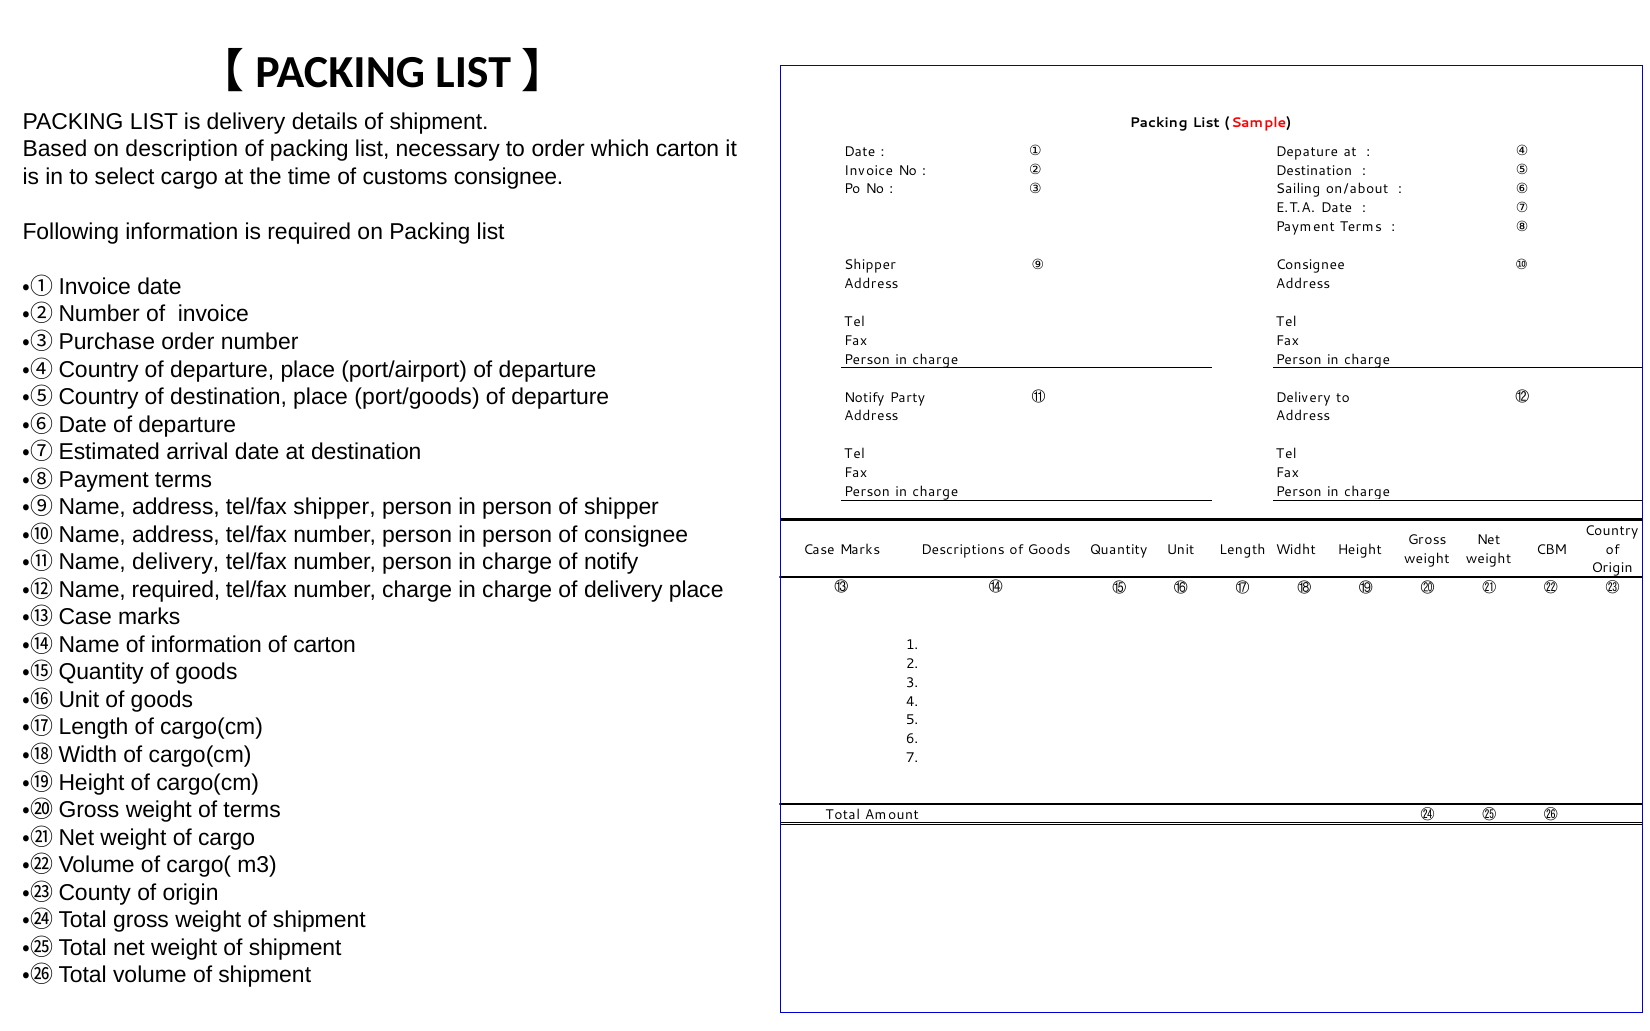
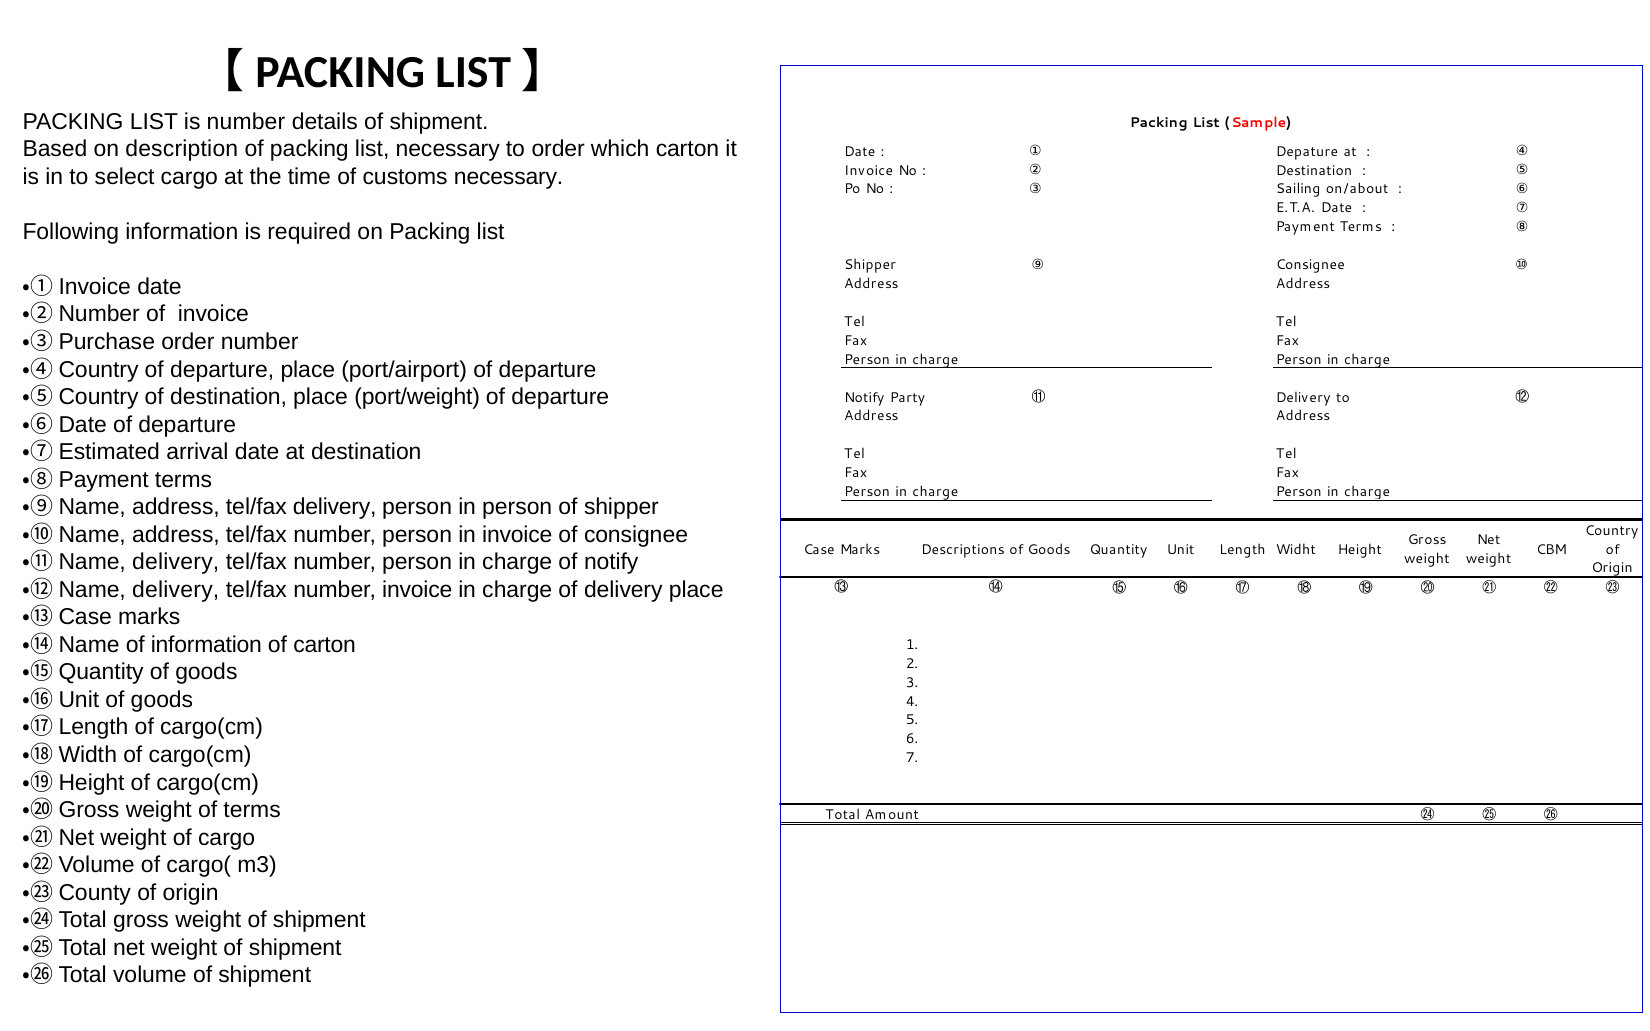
is delivery: delivery -> number
customs consignee: consignee -> necessary
port/goods: port/goods -> port/weight
tel/fax shipper: shipper -> delivery
number person in person: person -> invoice
required at (176, 590): required -> delivery
number charge: charge -> invoice
